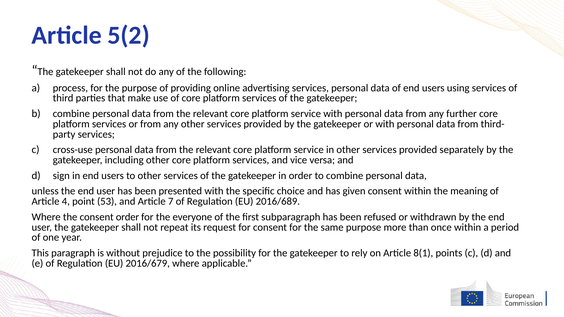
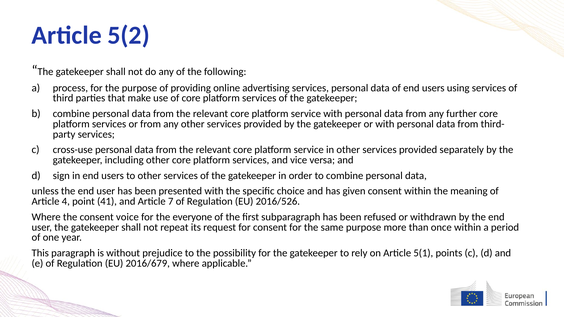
53: 53 -> 41
2016/689: 2016/689 -> 2016/526
consent order: order -> voice
8(1: 8(1 -> 5(1
